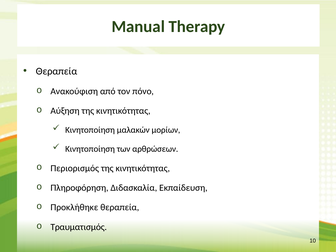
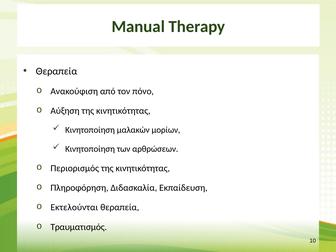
Προκλήθηκε: Προκλήθηκε -> Εκτελούνται
